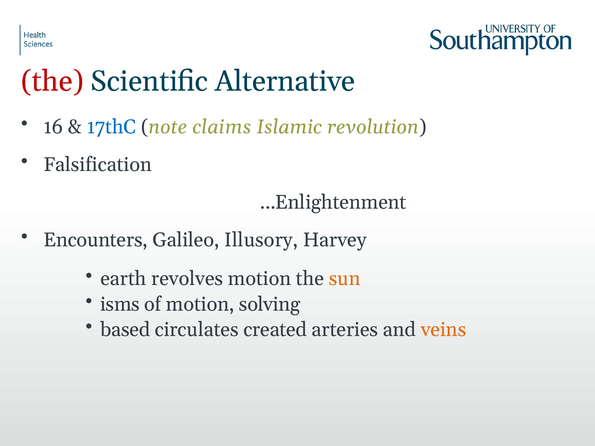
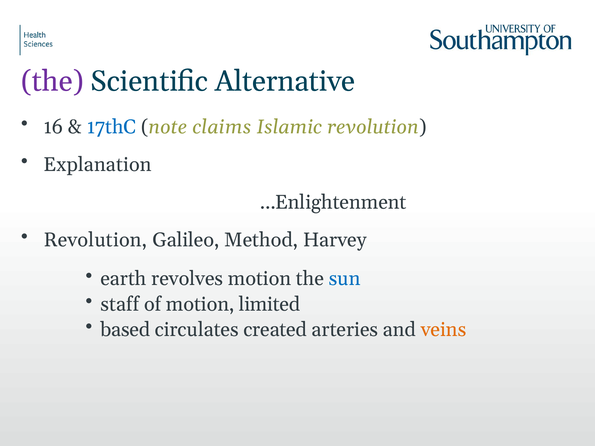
the at (52, 81) colour: red -> purple
Falsification: Falsification -> Explanation
Encounters at (96, 240): Encounters -> Revolution
Illusory: Illusory -> Method
sun colour: orange -> blue
isms: isms -> staff
solving: solving -> limited
